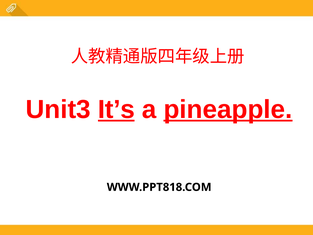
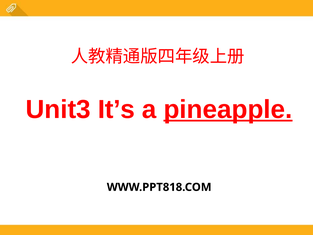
It’s underline: present -> none
